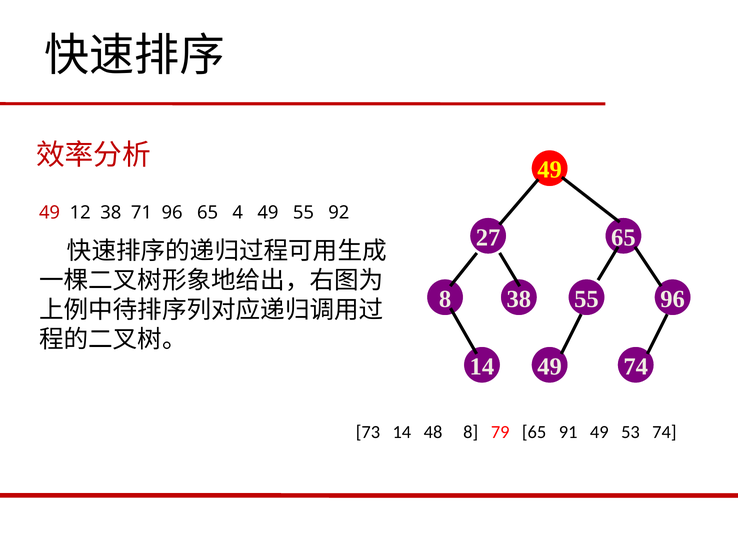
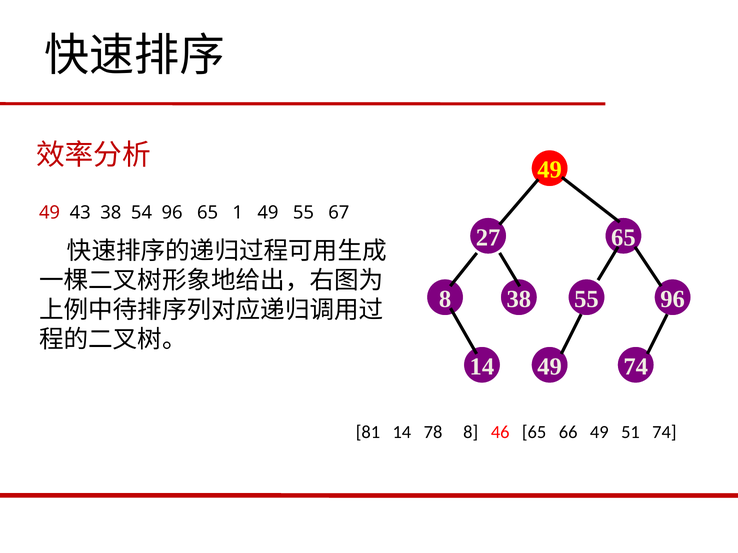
12: 12 -> 43
71: 71 -> 54
4: 4 -> 1
92: 92 -> 67
73: 73 -> 81
48: 48 -> 78
79: 79 -> 46
91: 91 -> 66
53: 53 -> 51
